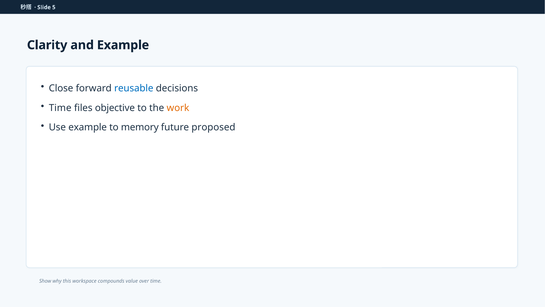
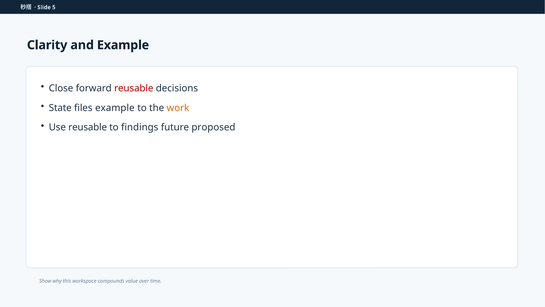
reusable at (134, 88) colour: blue -> red
Time at (60, 108): Time -> State
files objective: objective -> example
Use example: example -> reusable
memory: memory -> findings
